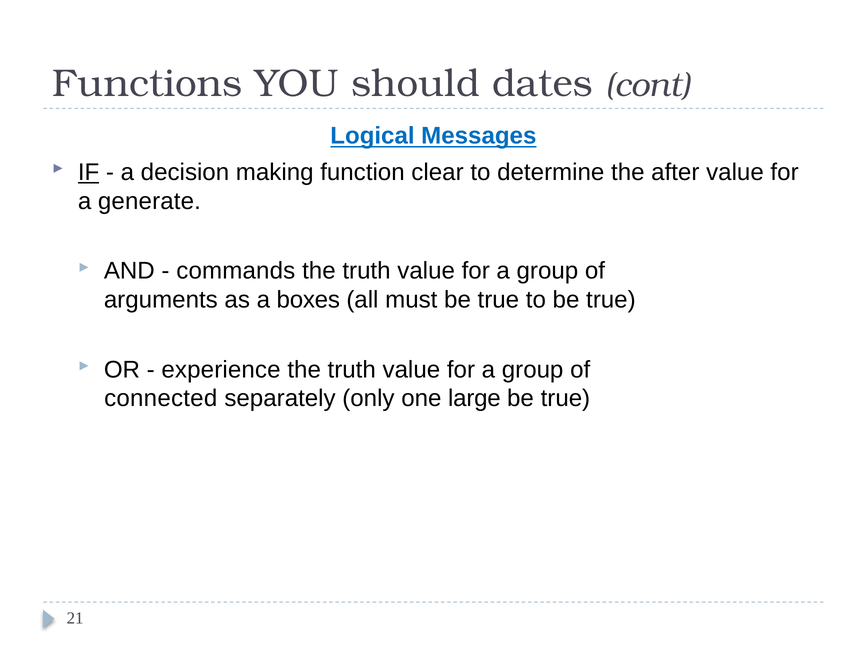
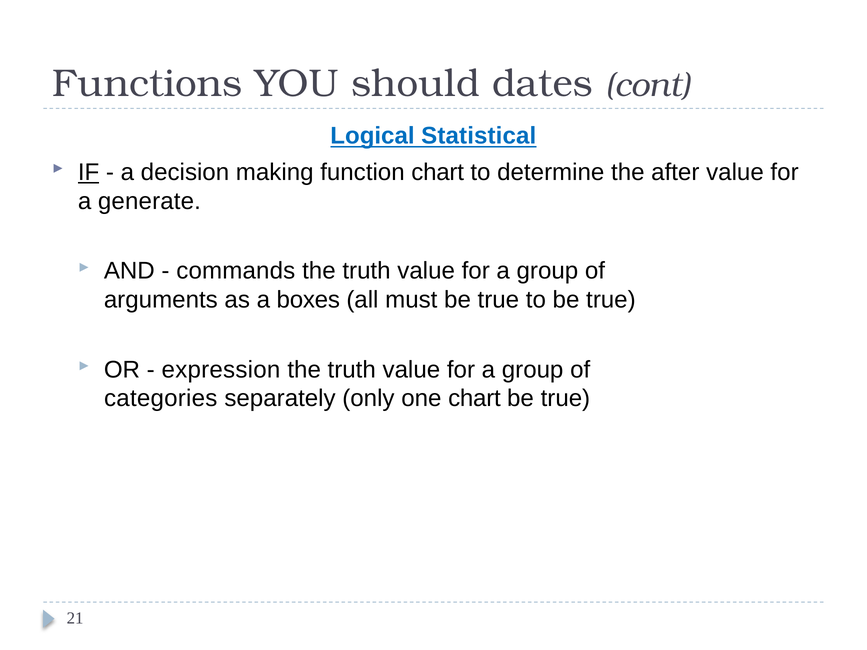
Messages: Messages -> Statistical
function clear: clear -> chart
experience: experience -> expression
connected: connected -> categories
one large: large -> chart
